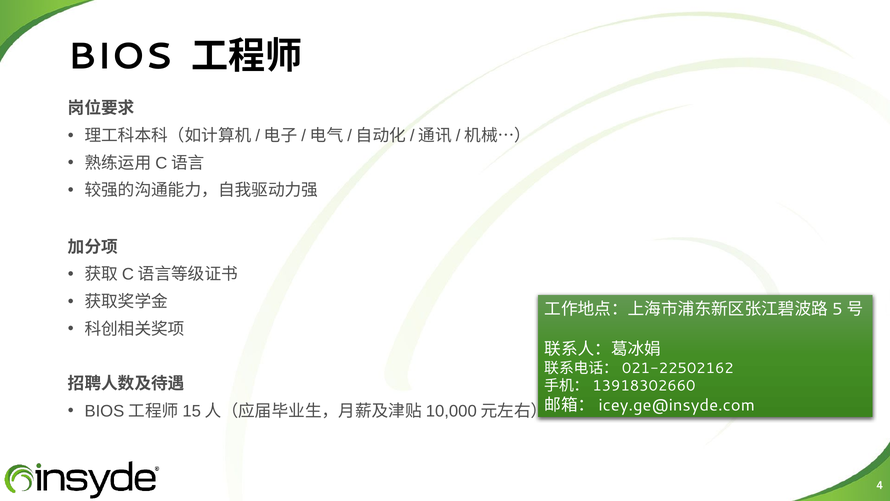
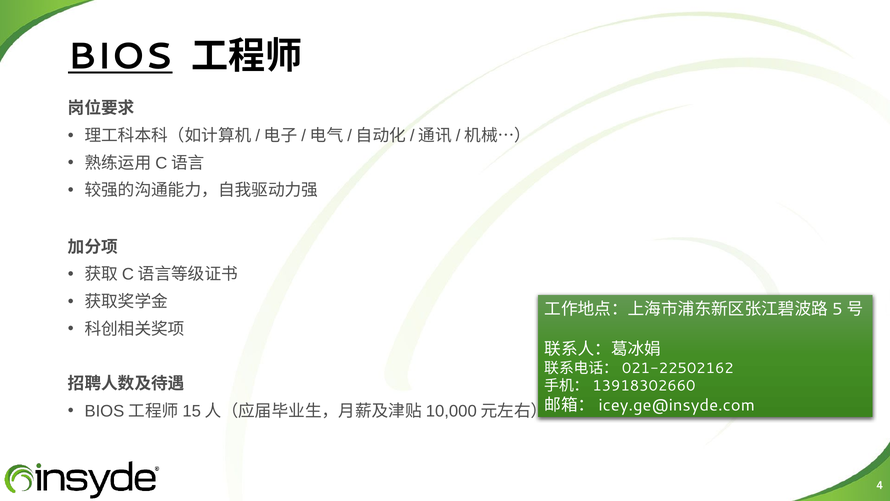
BIOS underline: none -> present
